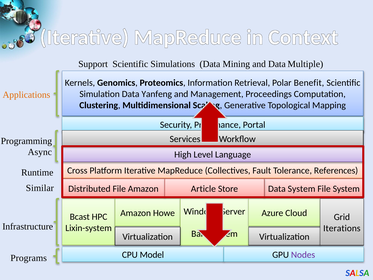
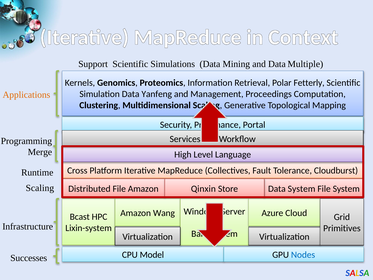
Benefit: Benefit -> Fetterly
Async: Async -> Merge
References: References -> Cloudburst
Similar at (40, 188): Similar -> Scaling
Article: Article -> Qinxin
Howe: Howe -> Wang
Iterations: Iterations -> Primitives
Nodes colour: purple -> blue
Programs: Programs -> Successes
